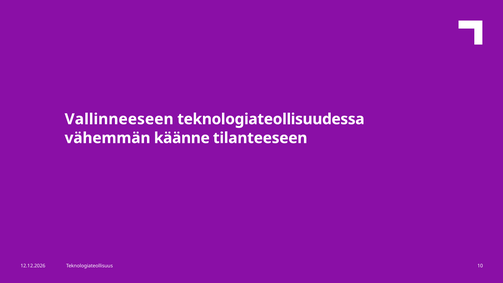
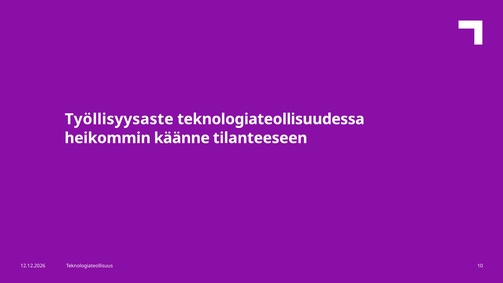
Vallinneeseen: Vallinneeseen -> Työllisyysaste
vähemmän: vähemmän -> heikommin
